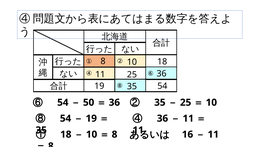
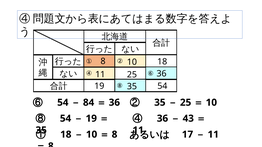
50: 50 -> 84
11 at (188, 119): 11 -> 43
16: 16 -> 17
